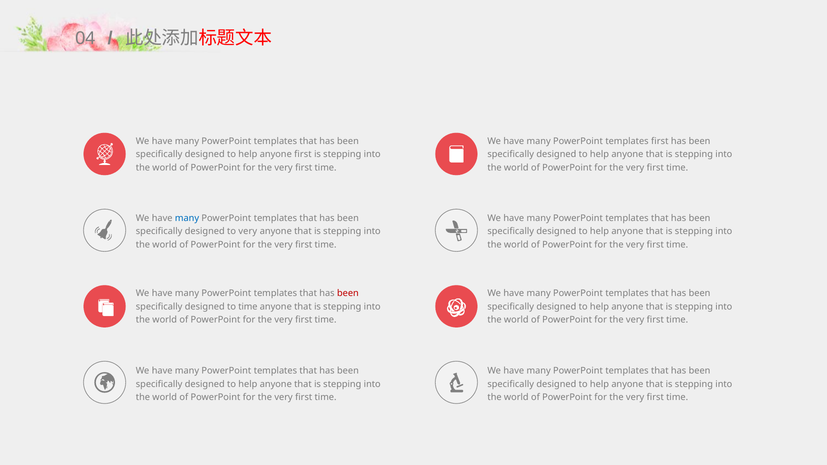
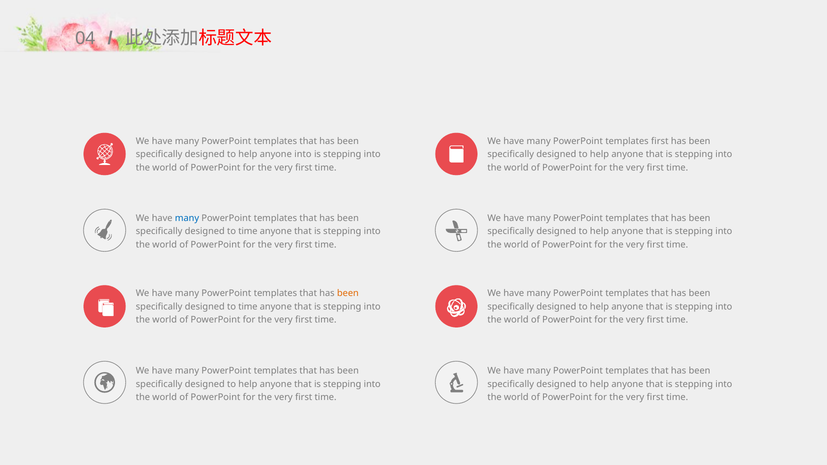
anyone first: first -> into
very at (248, 231): very -> time
been at (348, 293) colour: red -> orange
